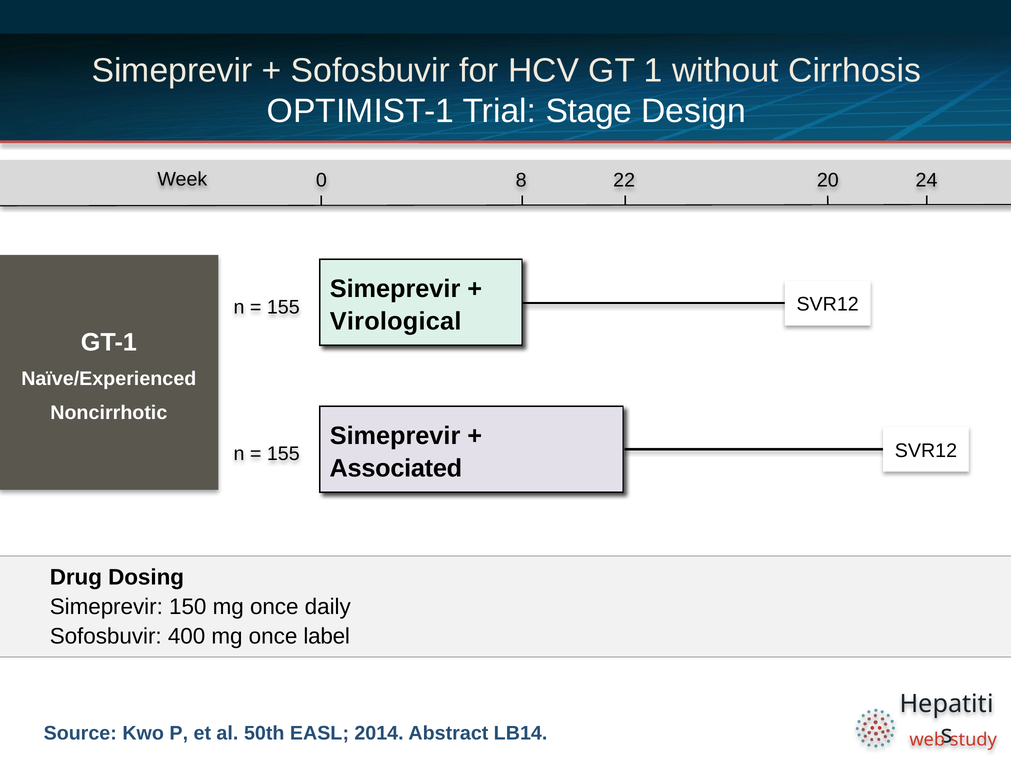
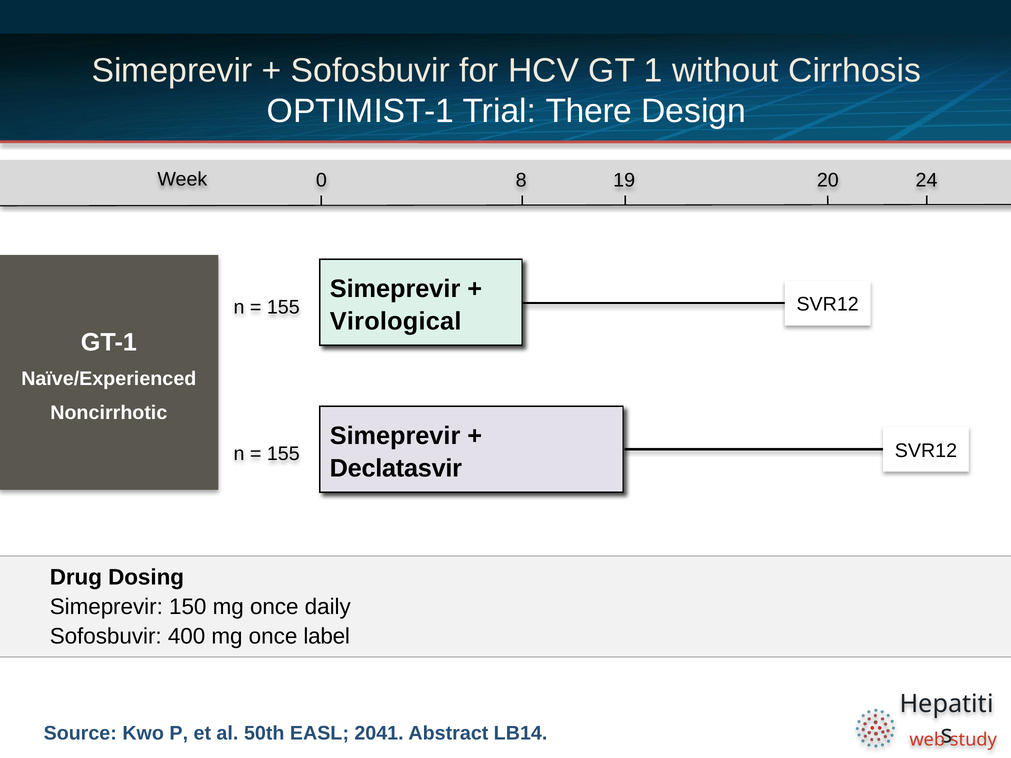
Stage: Stage -> There
22: 22 -> 19
Associated: Associated -> Declatasvir
2014: 2014 -> 2041
